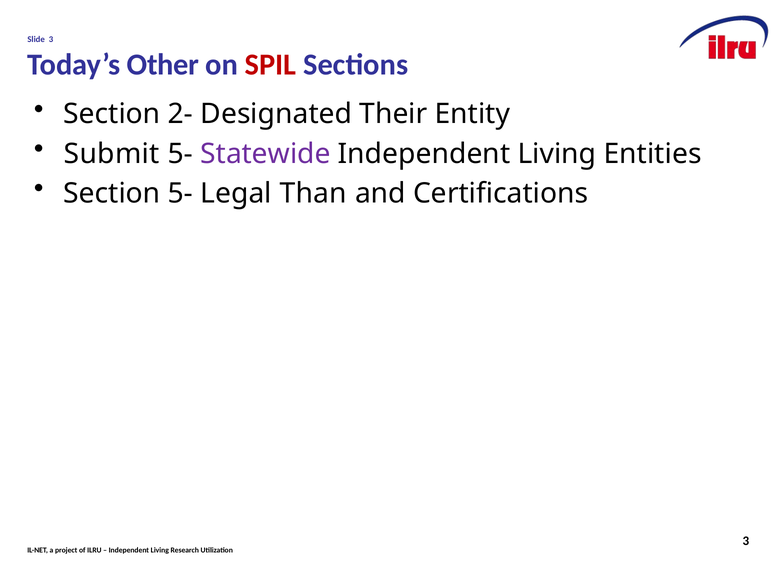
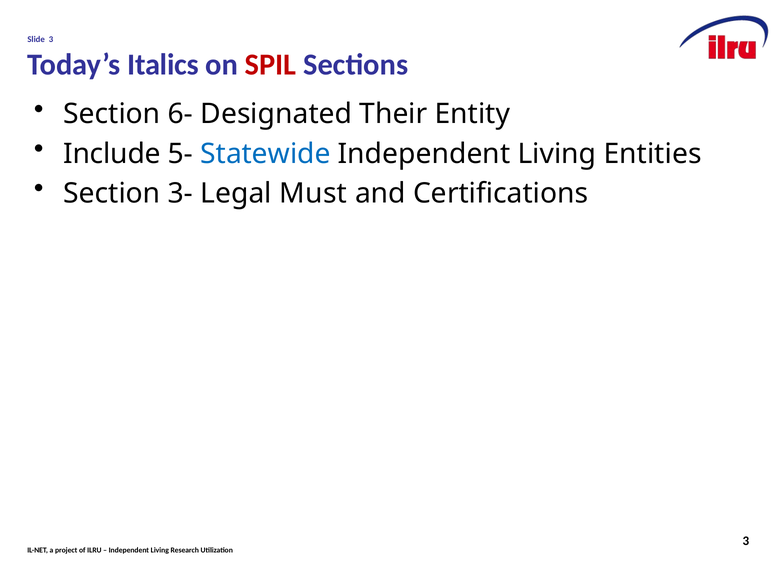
Other: Other -> Italics
2-: 2- -> 6-
Submit: Submit -> Include
Statewide colour: purple -> blue
Section 5-: 5- -> 3-
Than: Than -> Must
